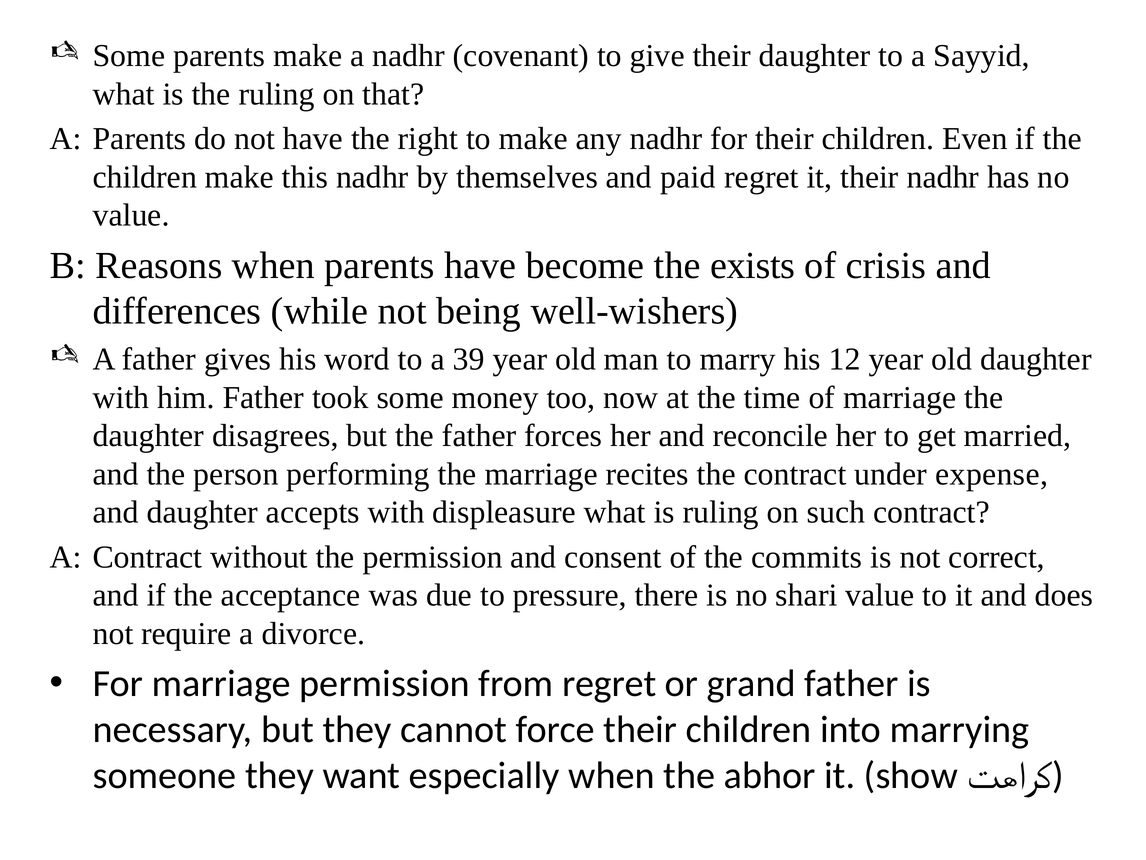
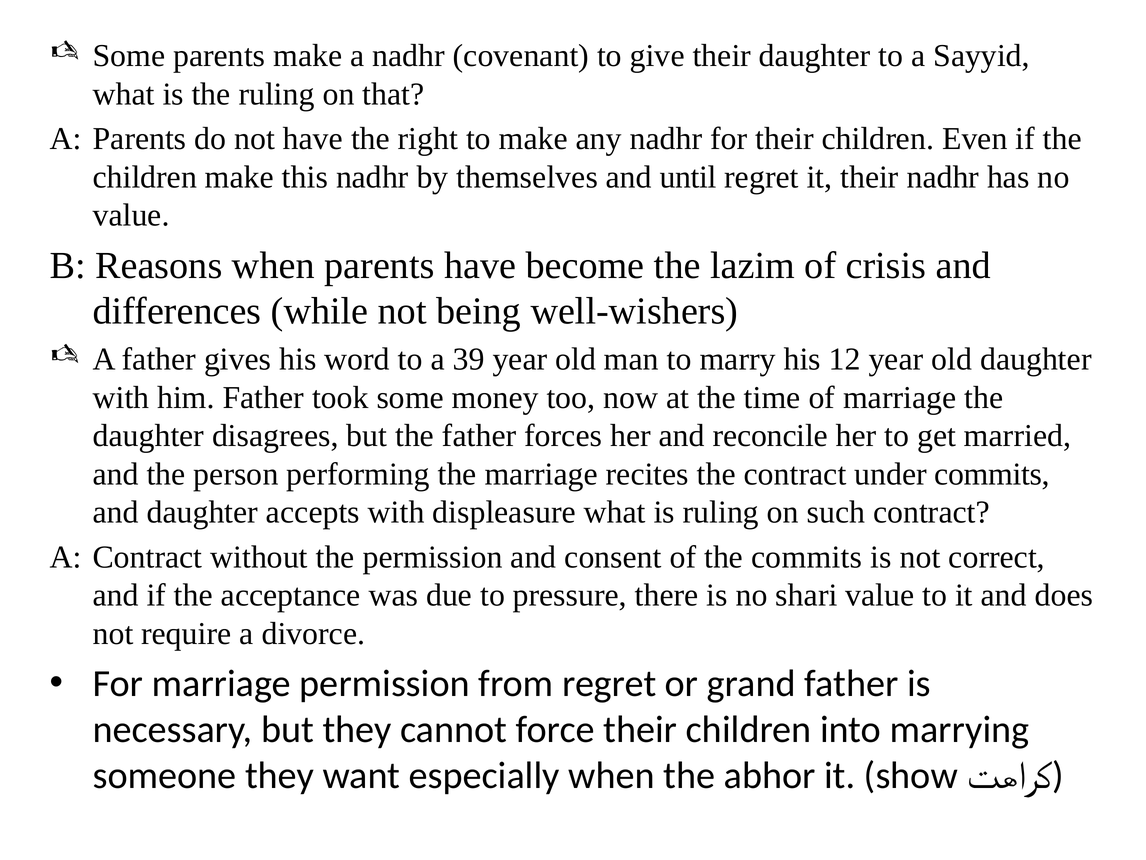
paid: paid -> until
exists: exists -> lazim
under expense: expense -> commits
